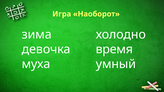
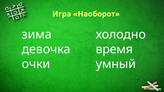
муха: муха -> очки
